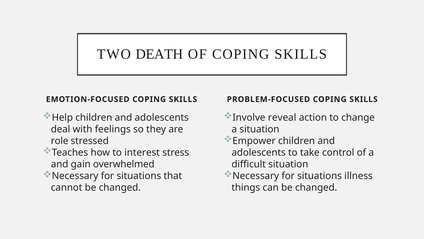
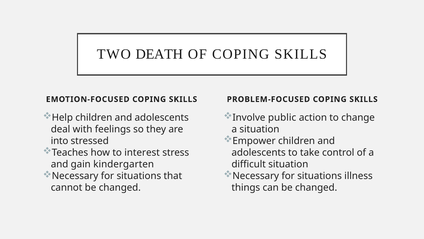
reveal: reveal -> public
role: role -> into
overwhelmed: overwhelmed -> kindergarten
